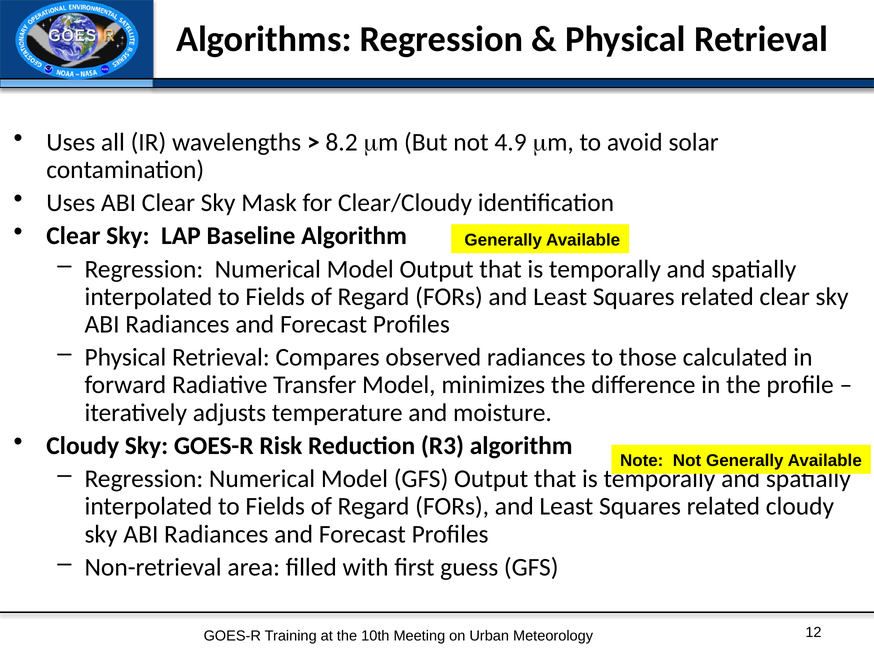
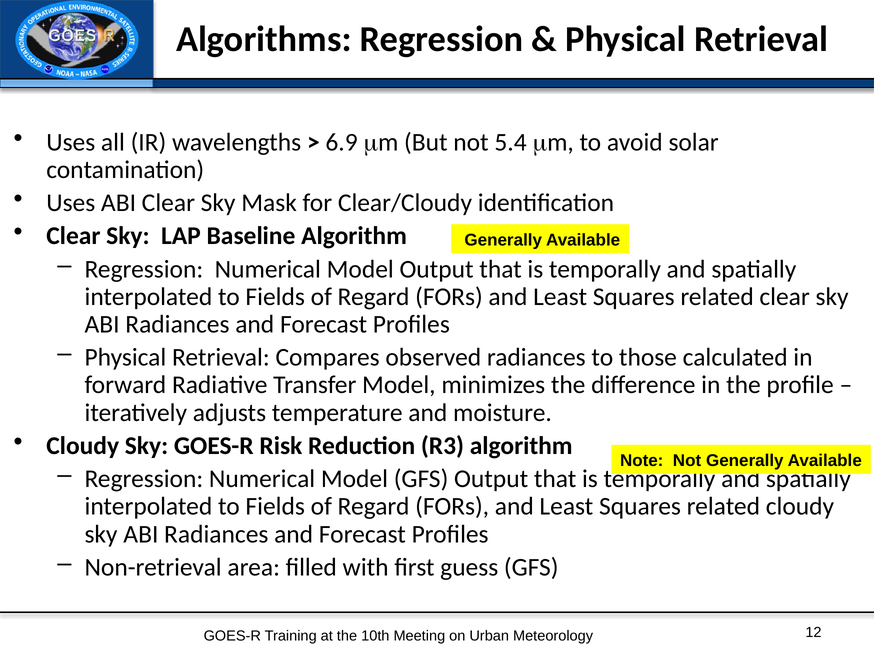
8.2: 8.2 -> 6.9
4.9: 4.9 -> 5.4
